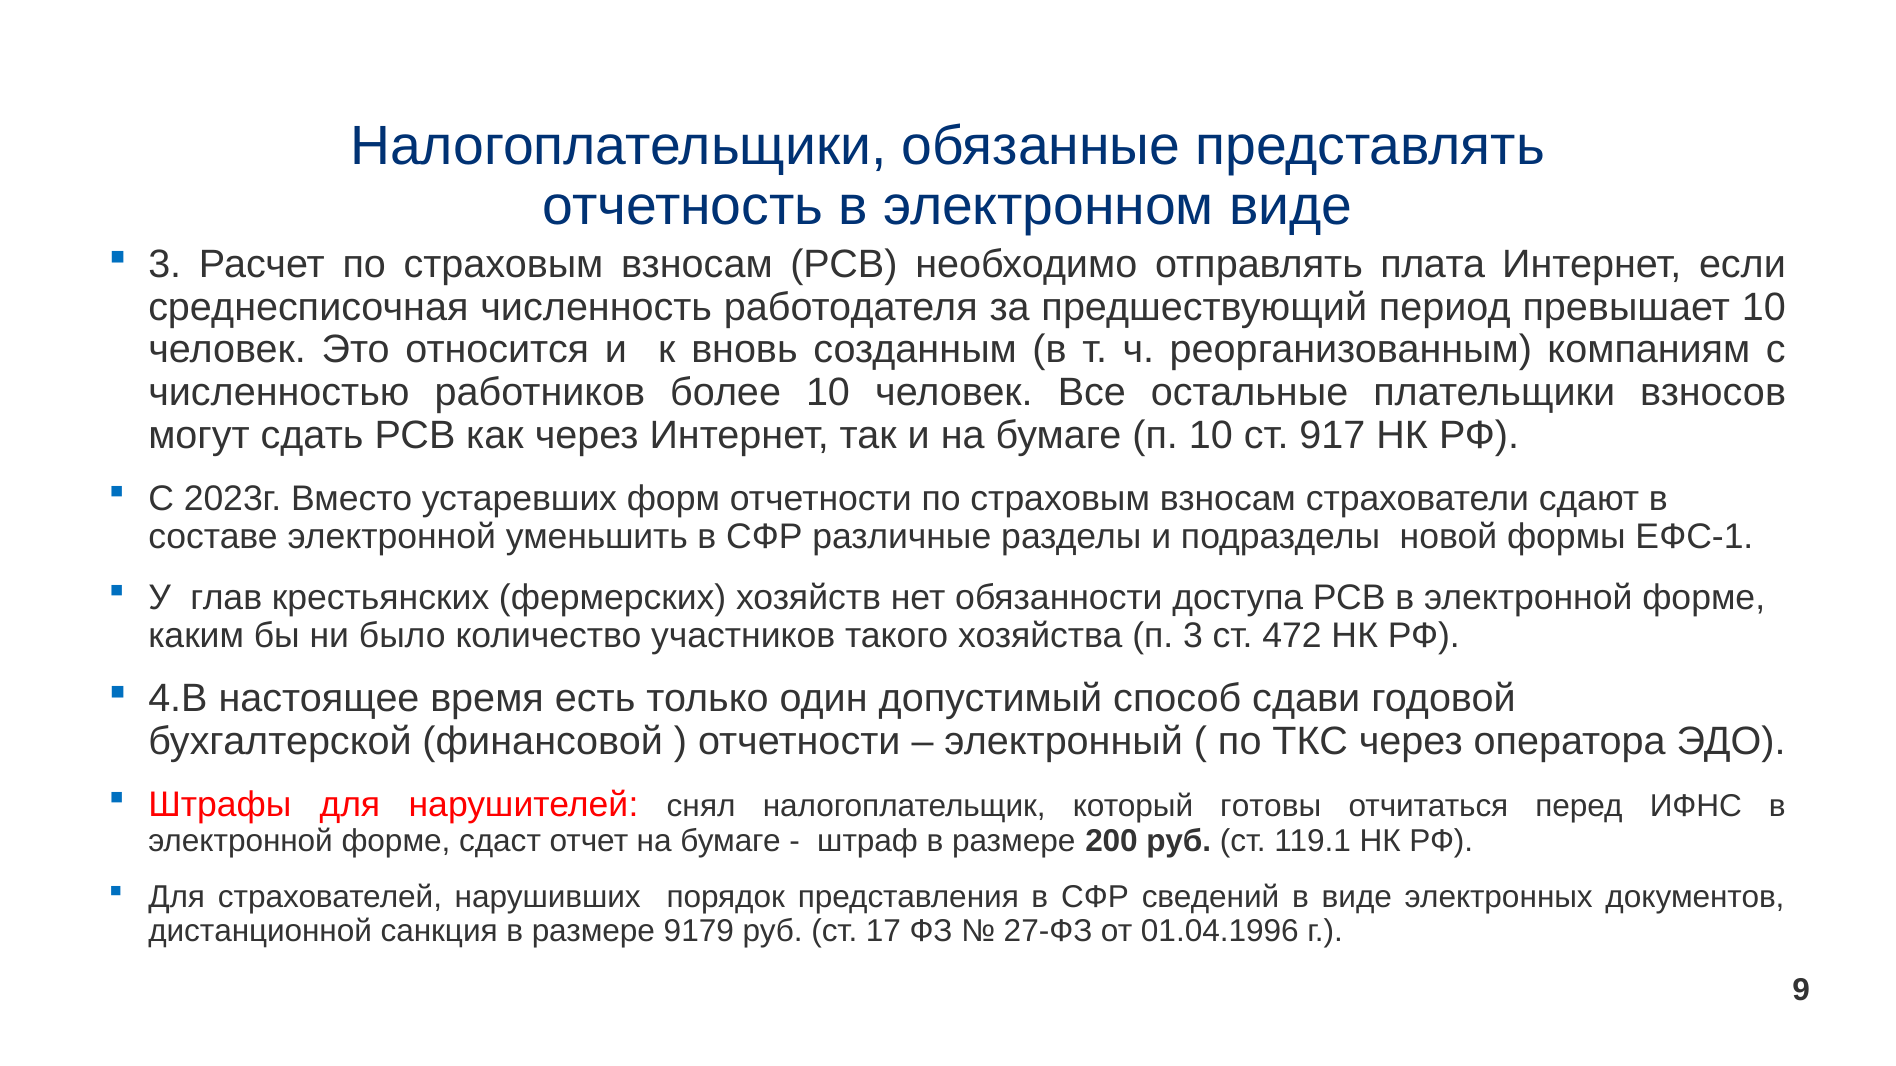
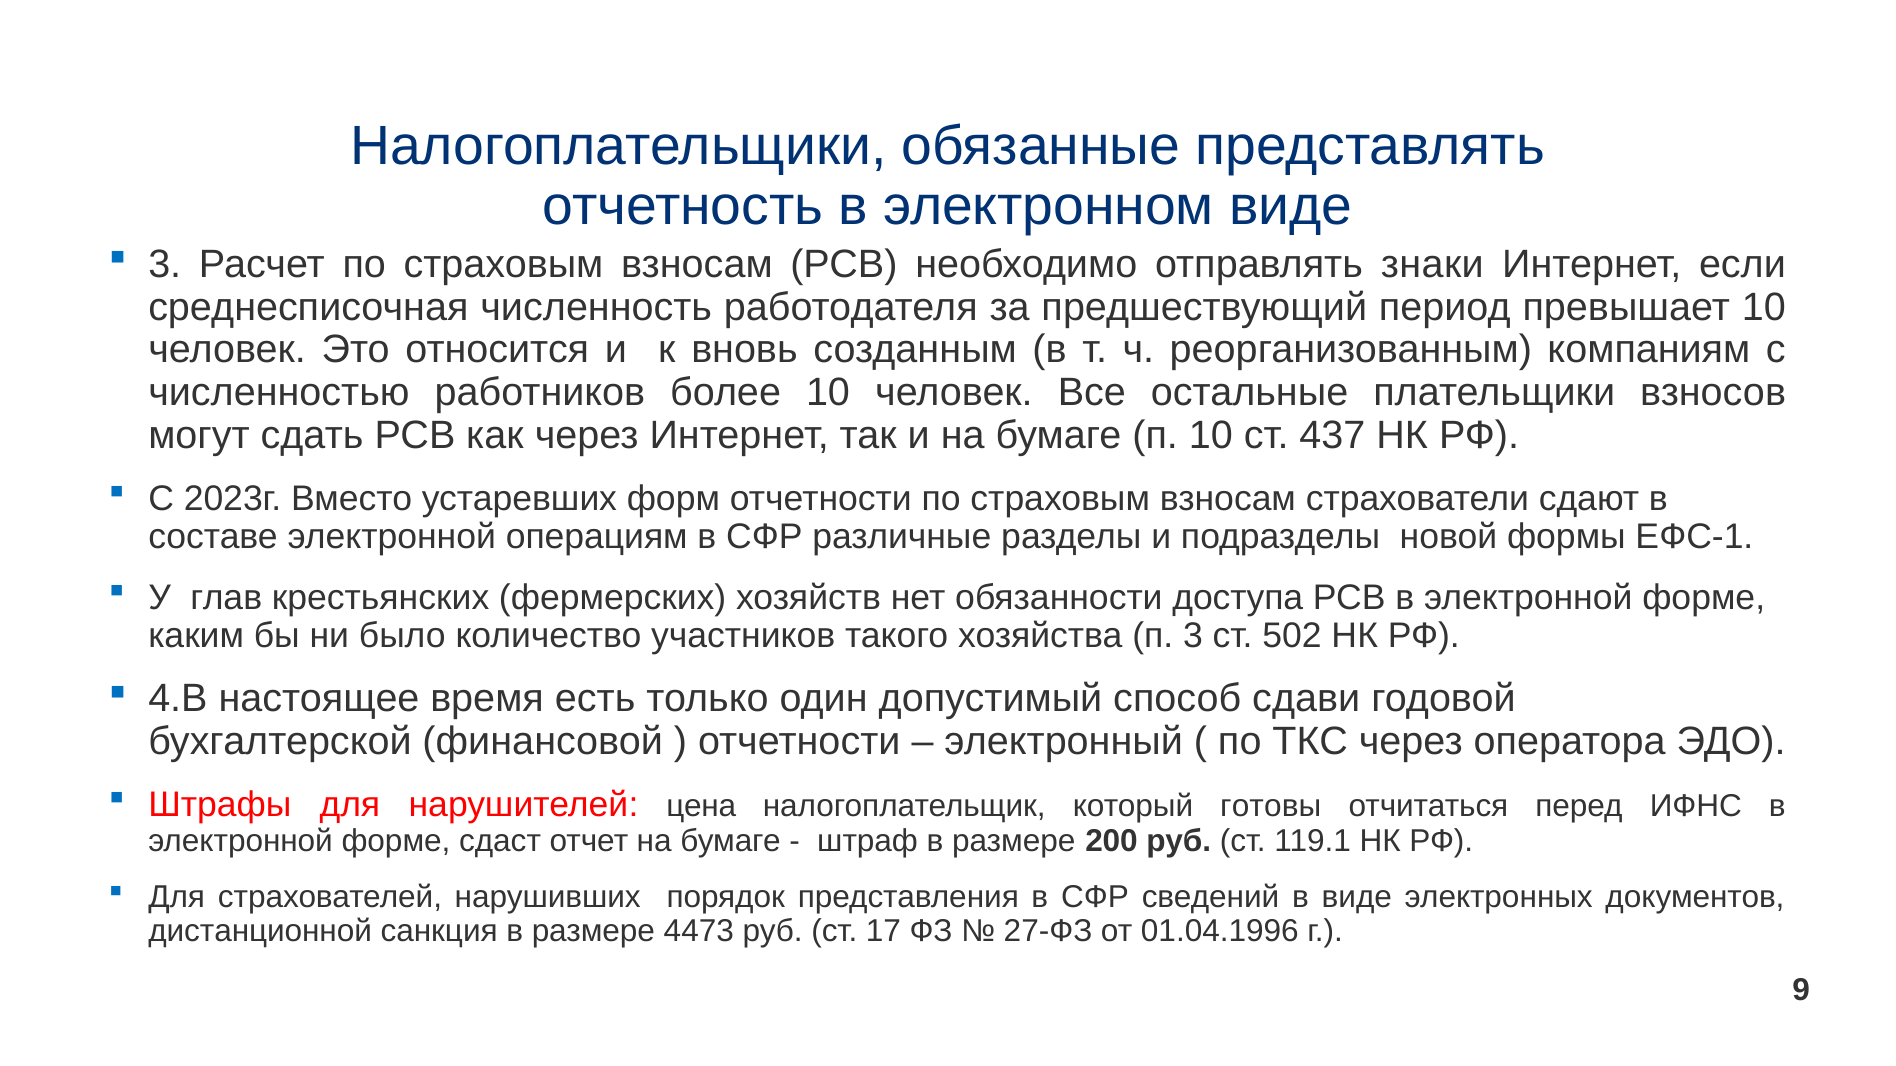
плата: плата -> знаки
917: 917 -> 437
уменьшить: уменьшить -> операциям
472: 472 -> 502
снял: снял -> цена
9179: 9179 -> 4473
